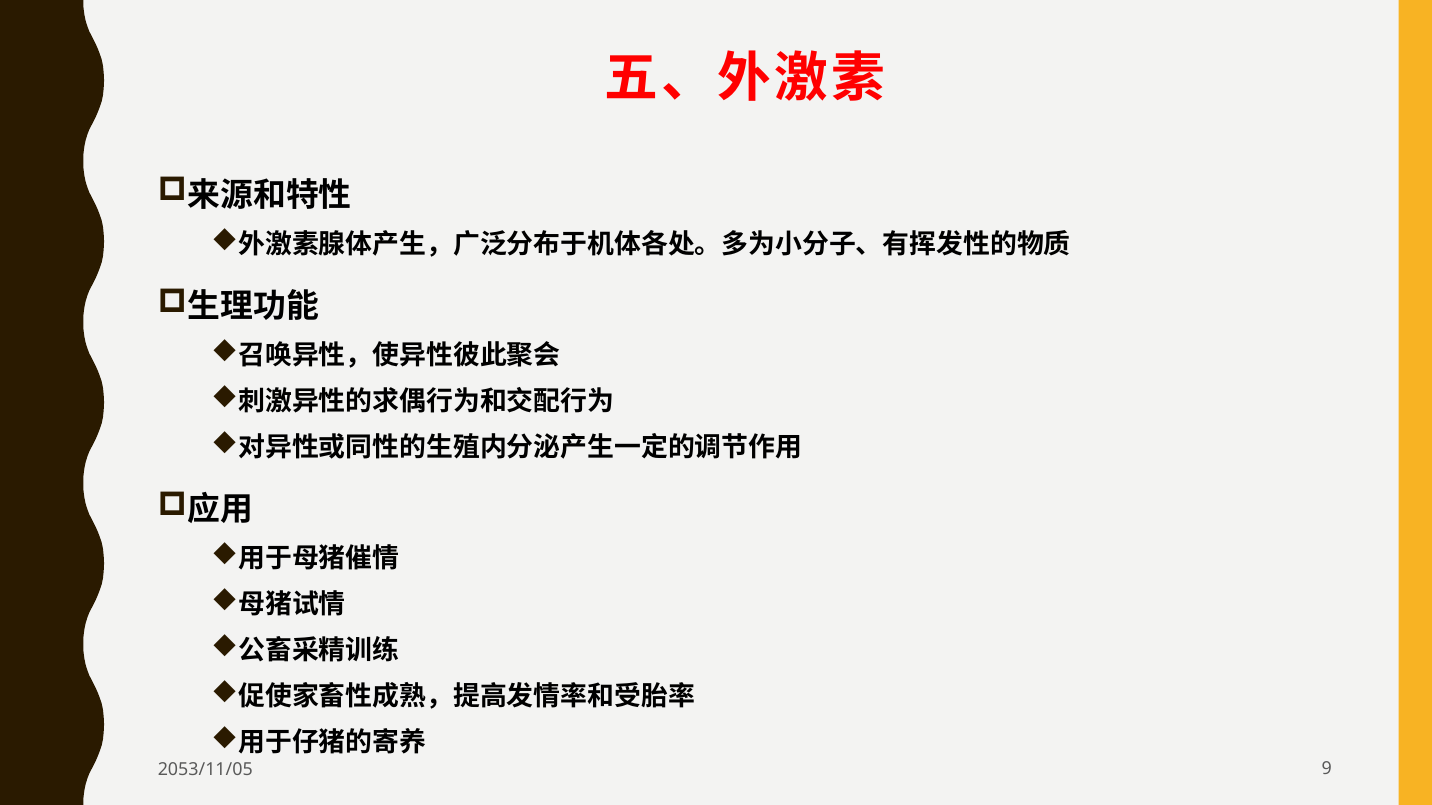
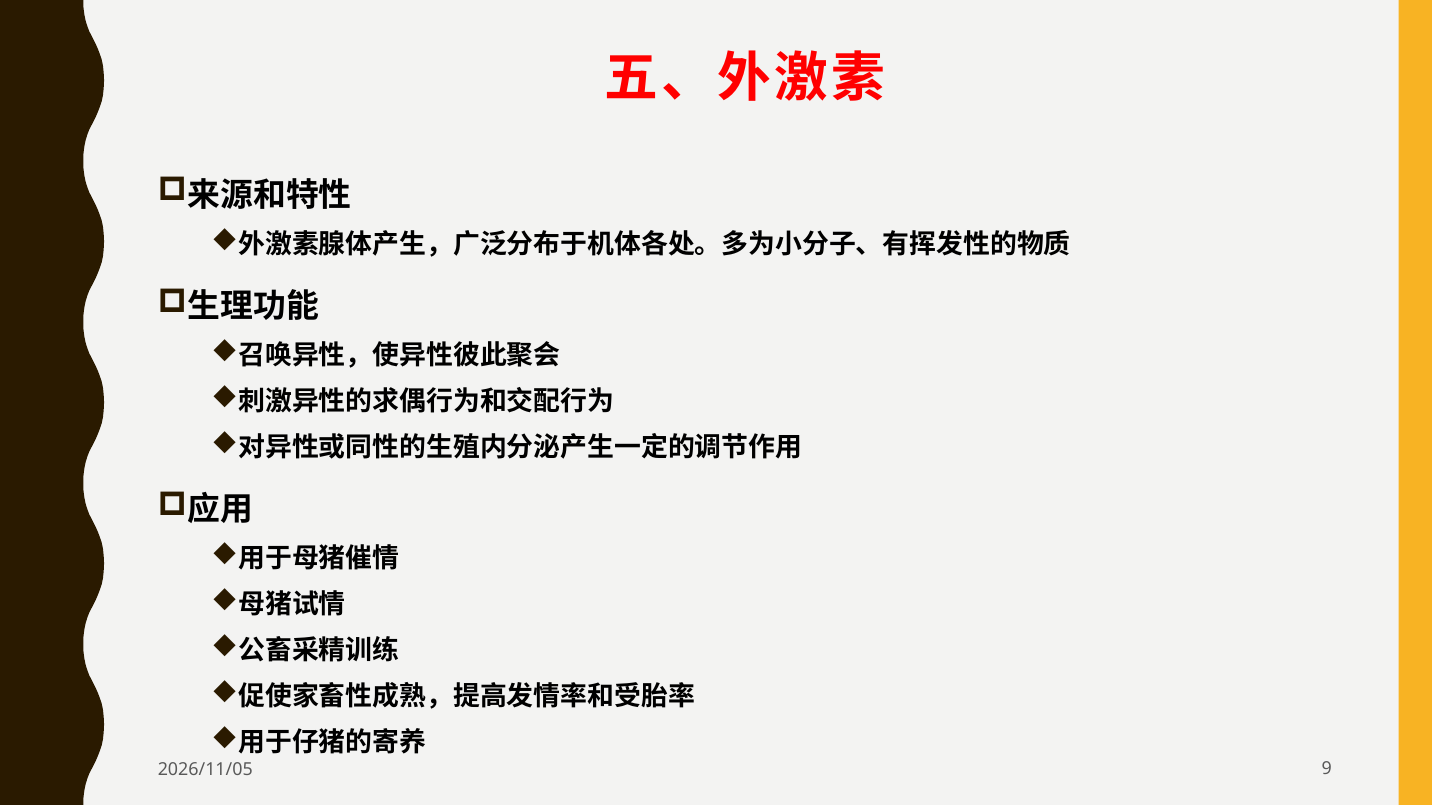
2053/11/05: 2053/11/05 -> 2026/11/05
